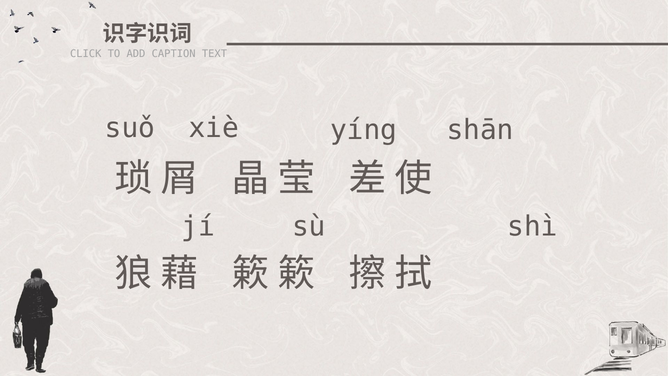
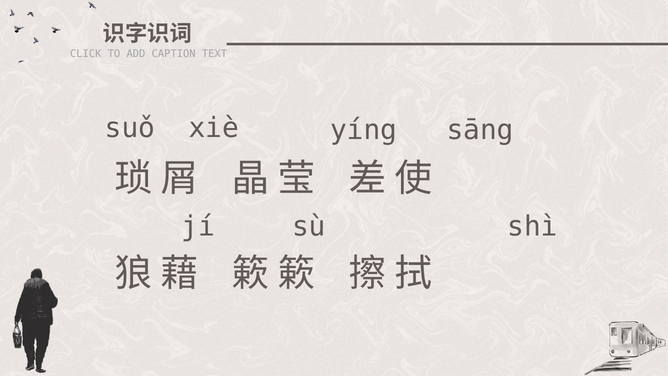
shān: shān -> sāng
